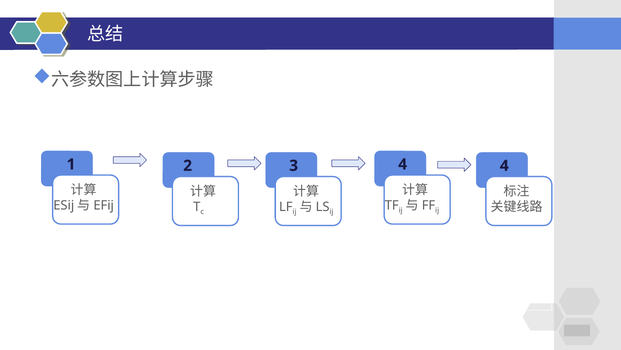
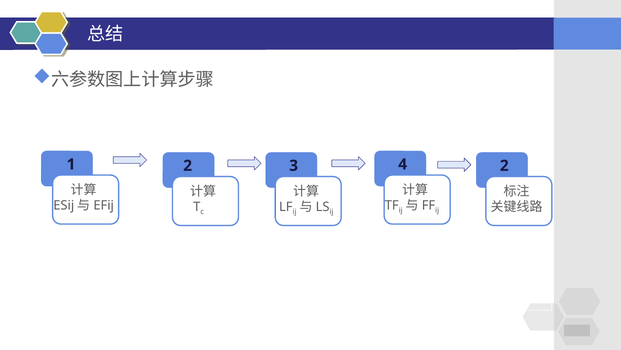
2 4: 4 -> 2
